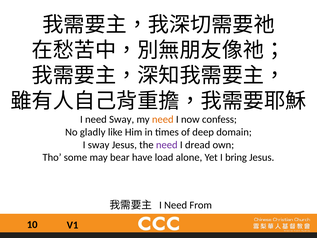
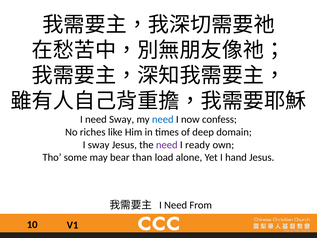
need at (163, 119) colour: orange -> blue
gladly: gladly -> riches
dread: dread -> ready
have: have -> than
bring: bring -> hand
